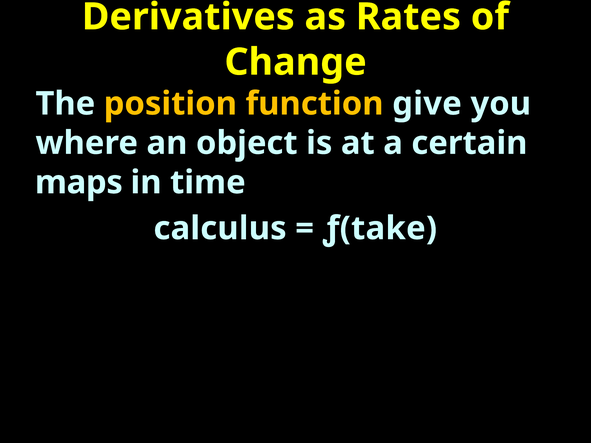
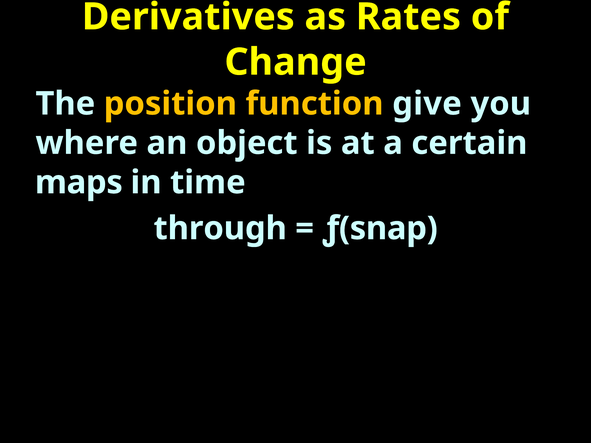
calculus: calculus -> through
ƒ(take: ƒ(take -> ƒ(snap
